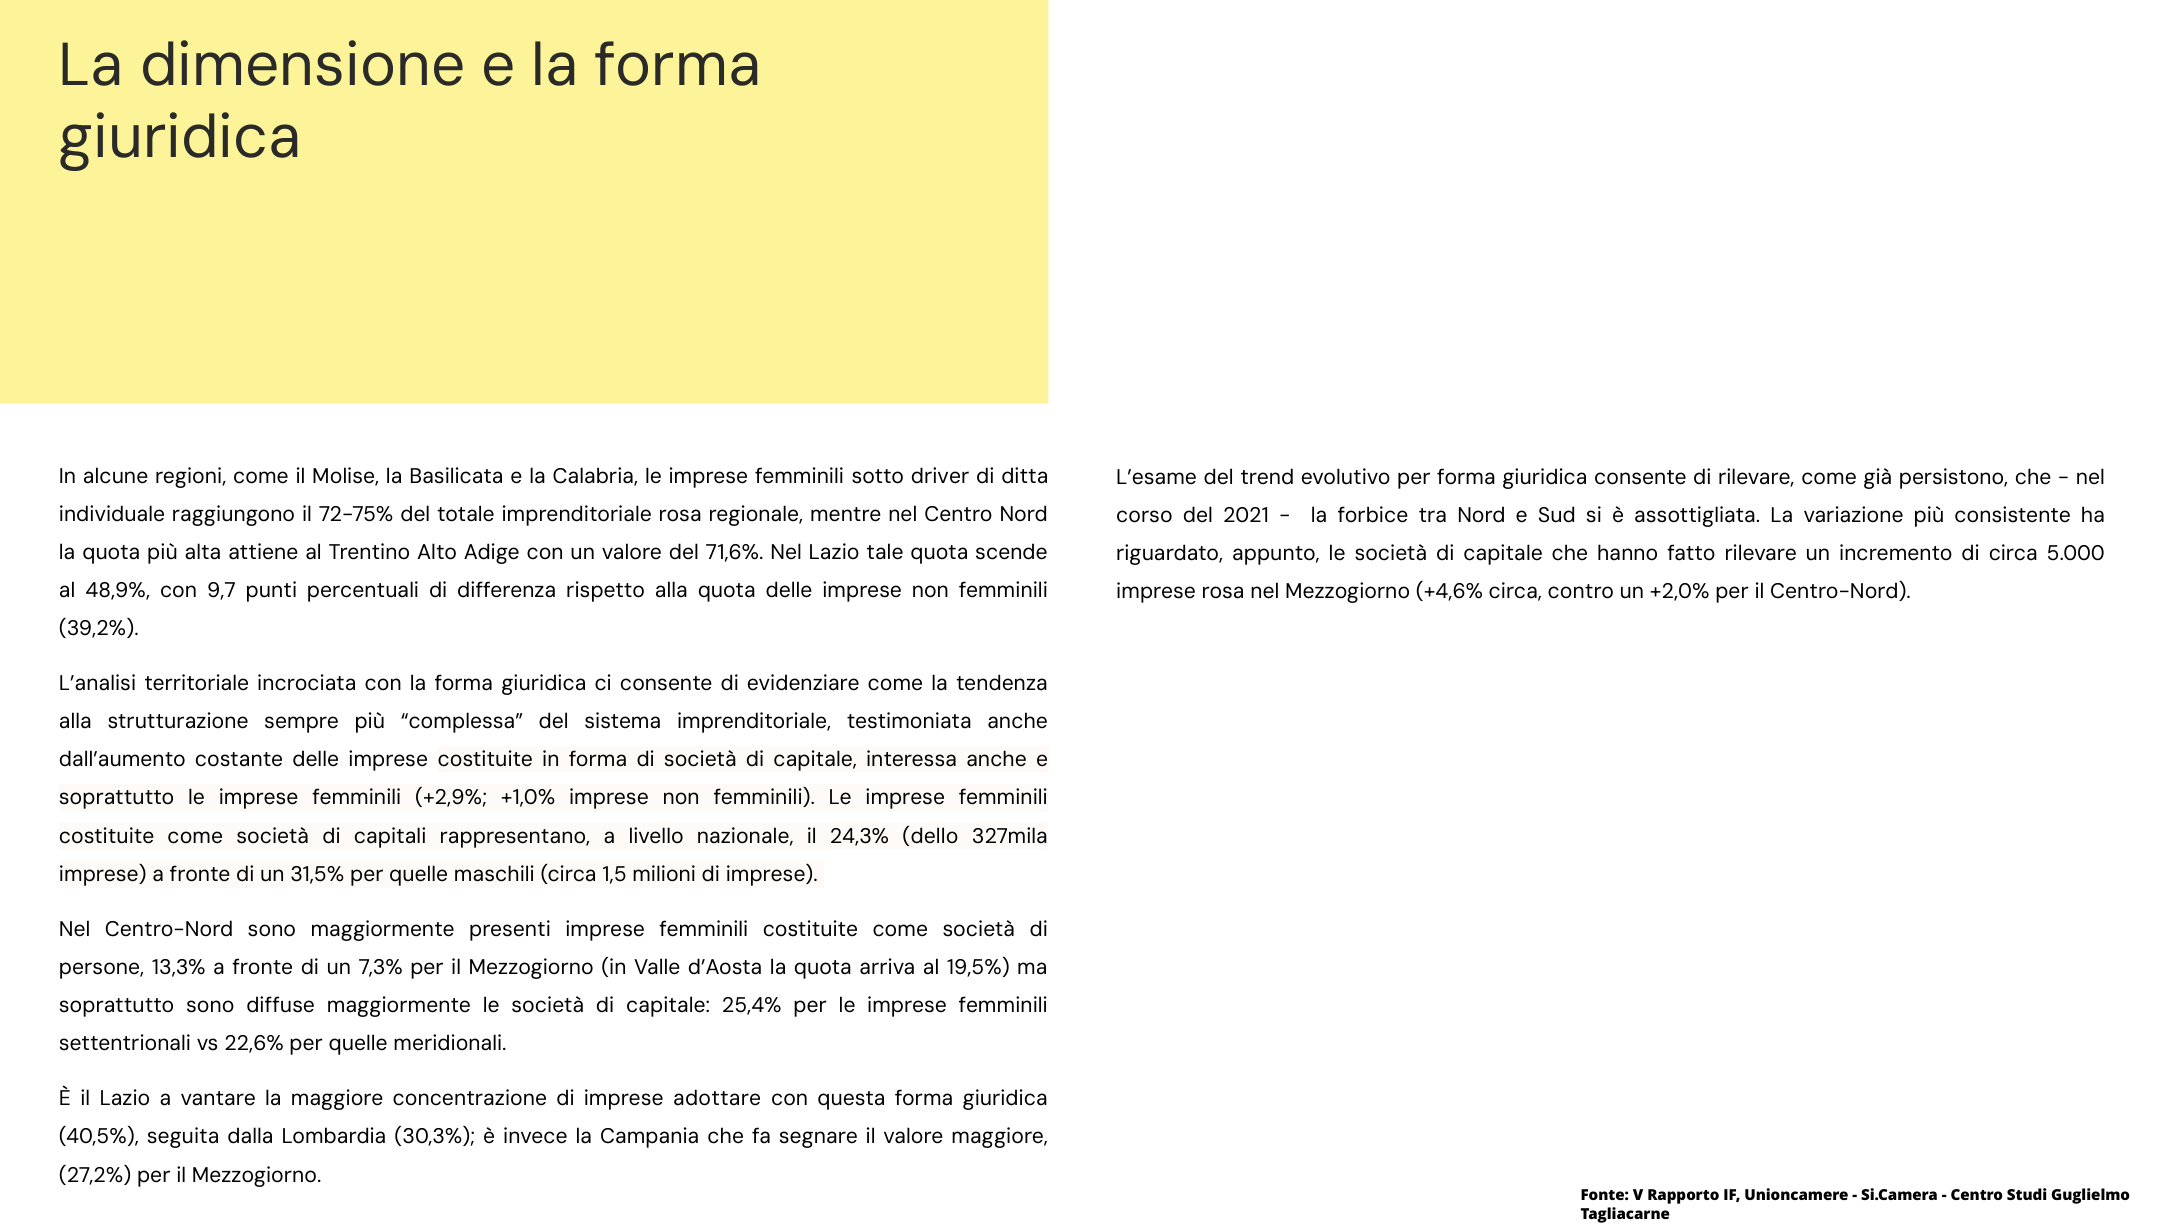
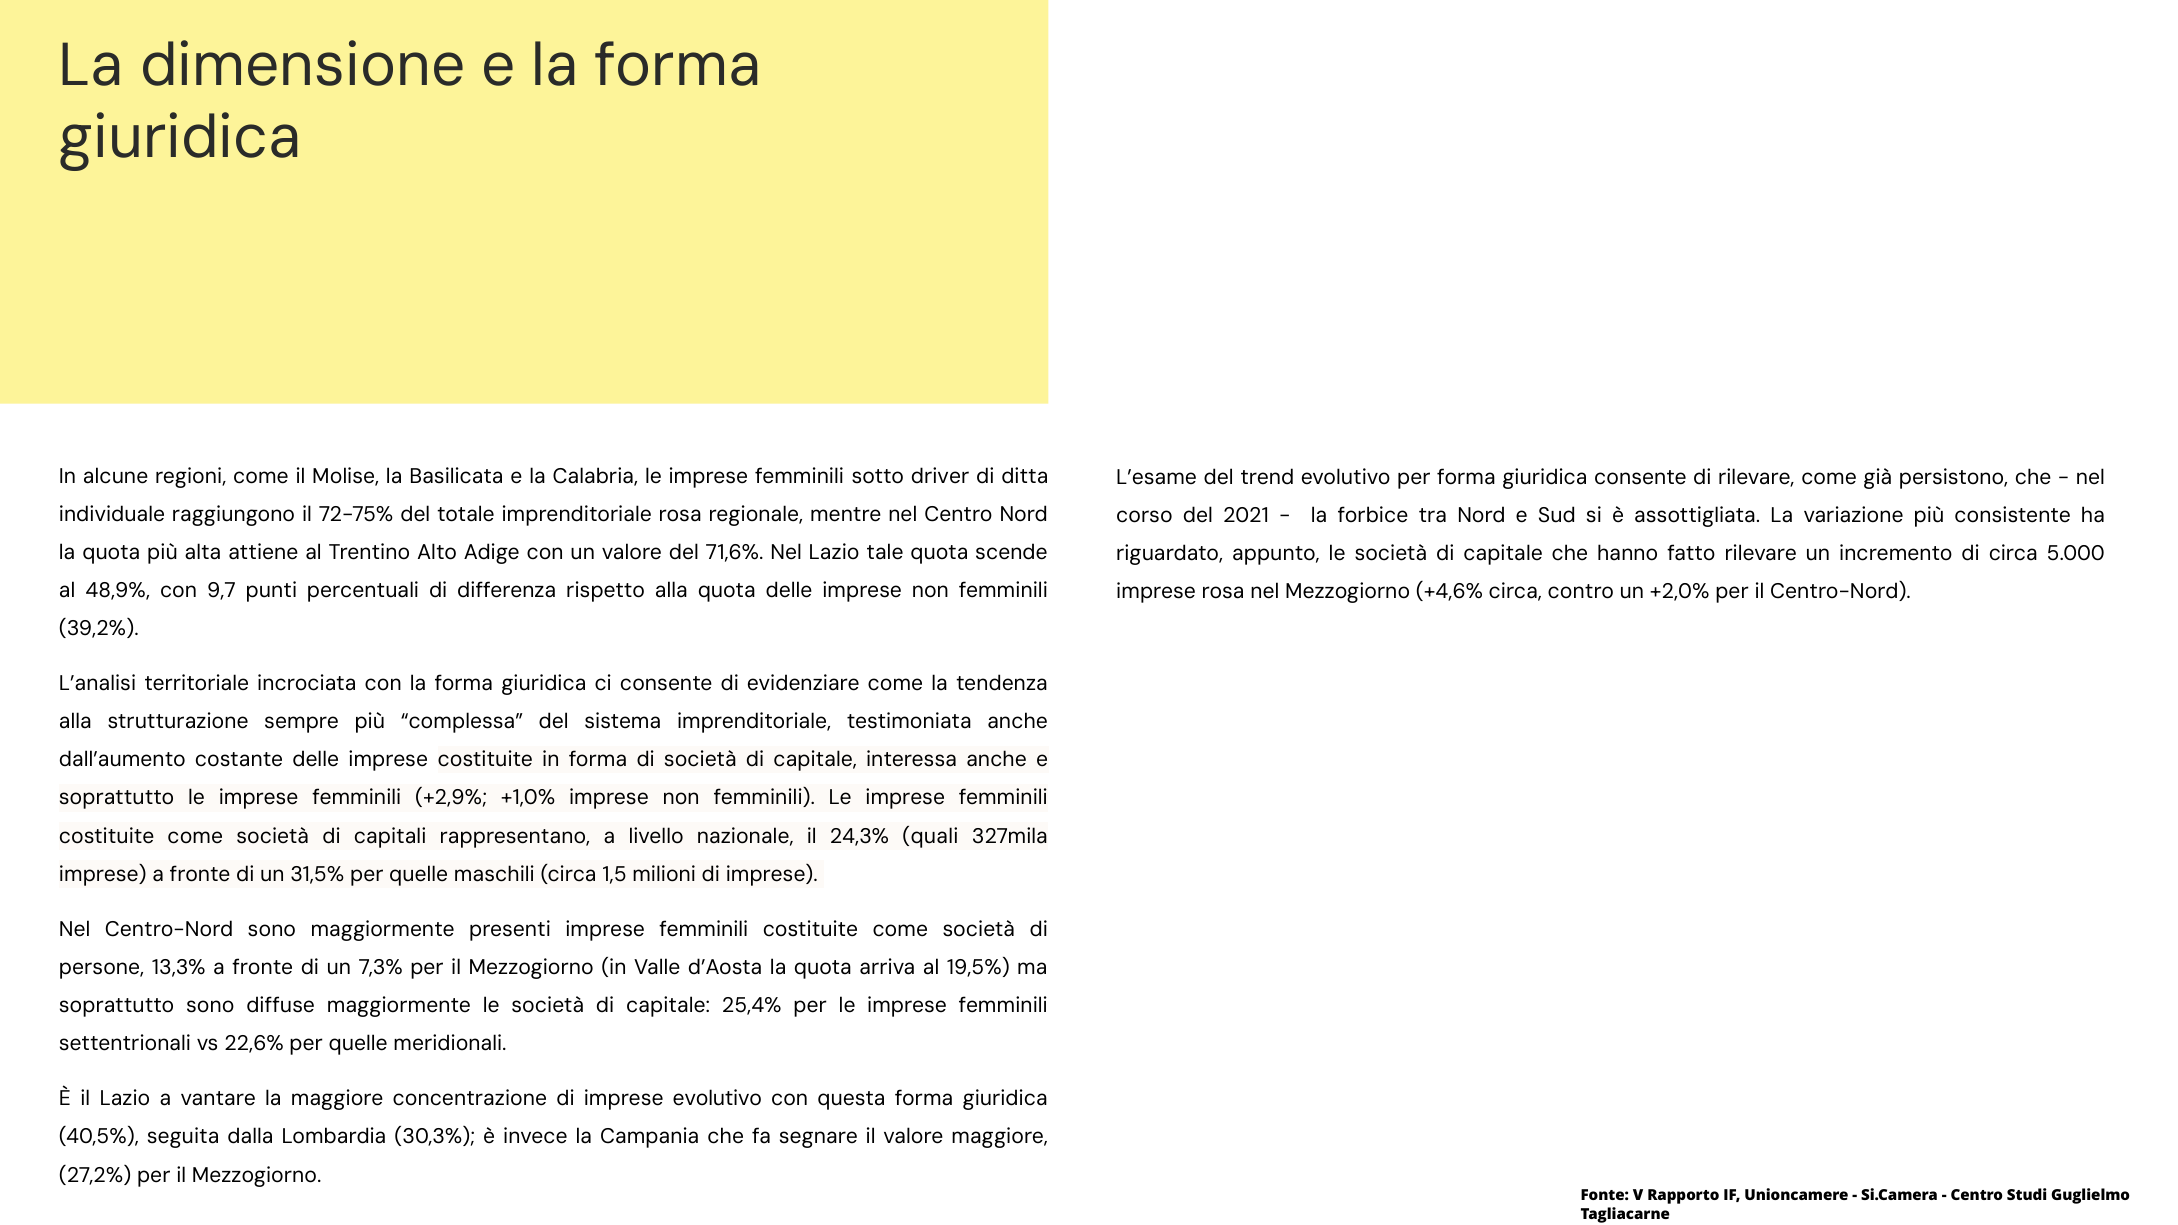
dello: dello -> quali
imprese adottare: adottare -> evolutivo
